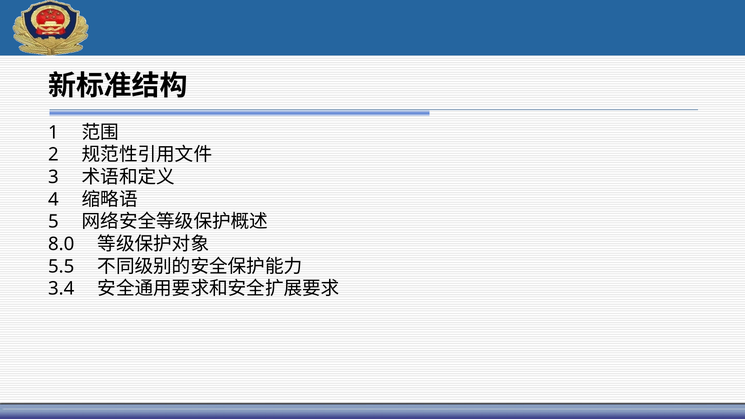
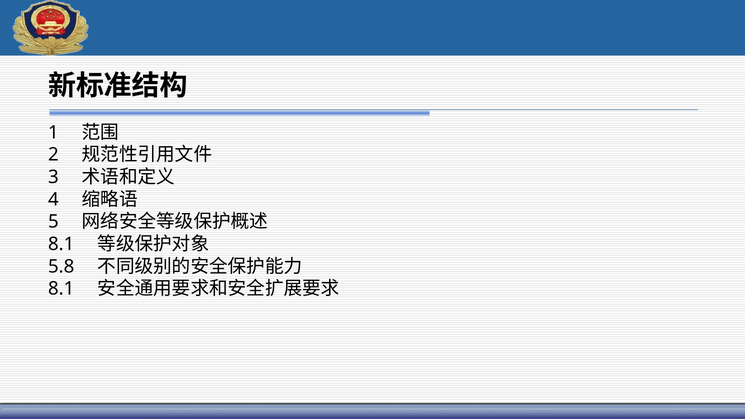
8.0 at (61, 244): 8.0 -> 8.1
5.5: 5.5 -> 5.8
3.4 at (61, 289): 3.4 -> 8.1
